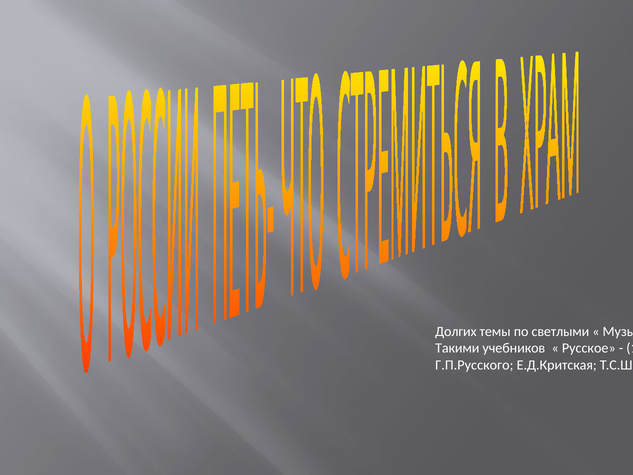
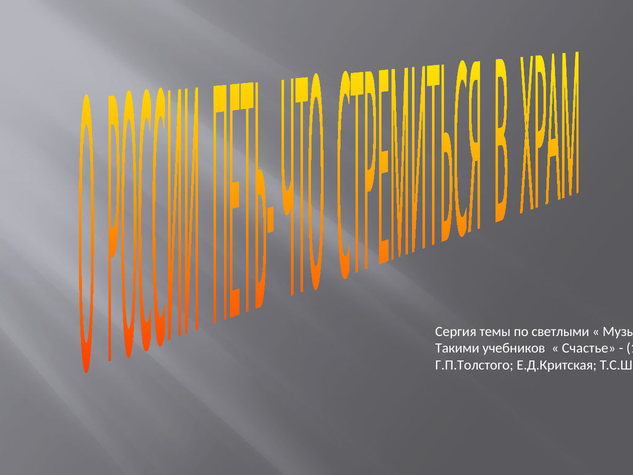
Долгих: Долгих -> Сергия
Русское: Русское -> Счастье
Г.П.Русского: Г.П.Русского -> Г.П.Толстого
